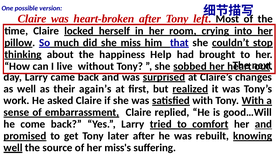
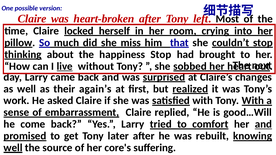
happiness Help: Help -> Stop
live underline: none -> present
miss's: miss's -> core's
